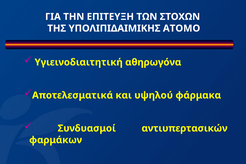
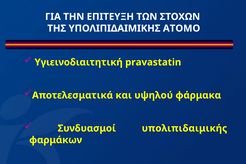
αθηρωγόνα: αθηρωγόνα -> pravastatin
αντιυπερτασικών: αντιυπερτασικών -> υπολιπιδαιμικής
